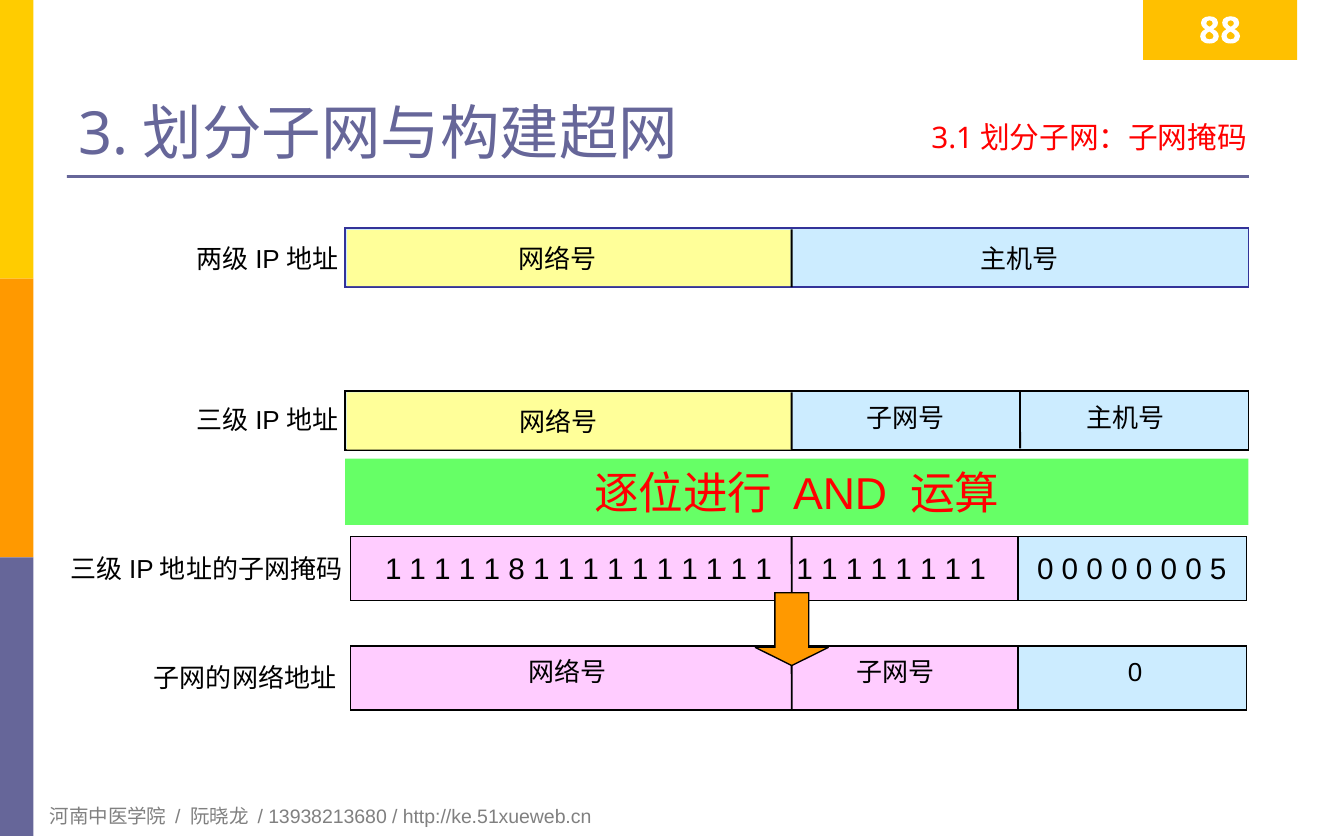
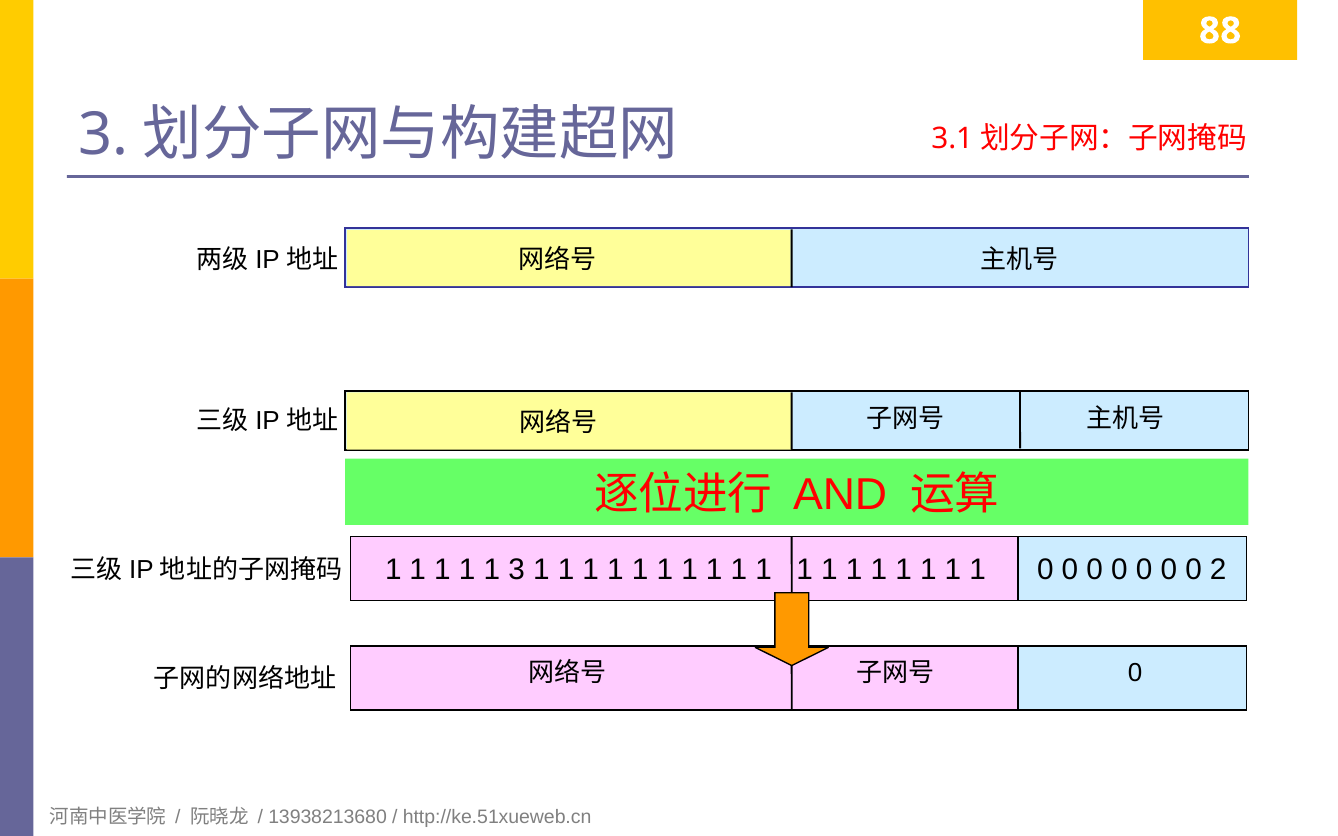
1 8: 8 -> 3
5: 5 -> 2
